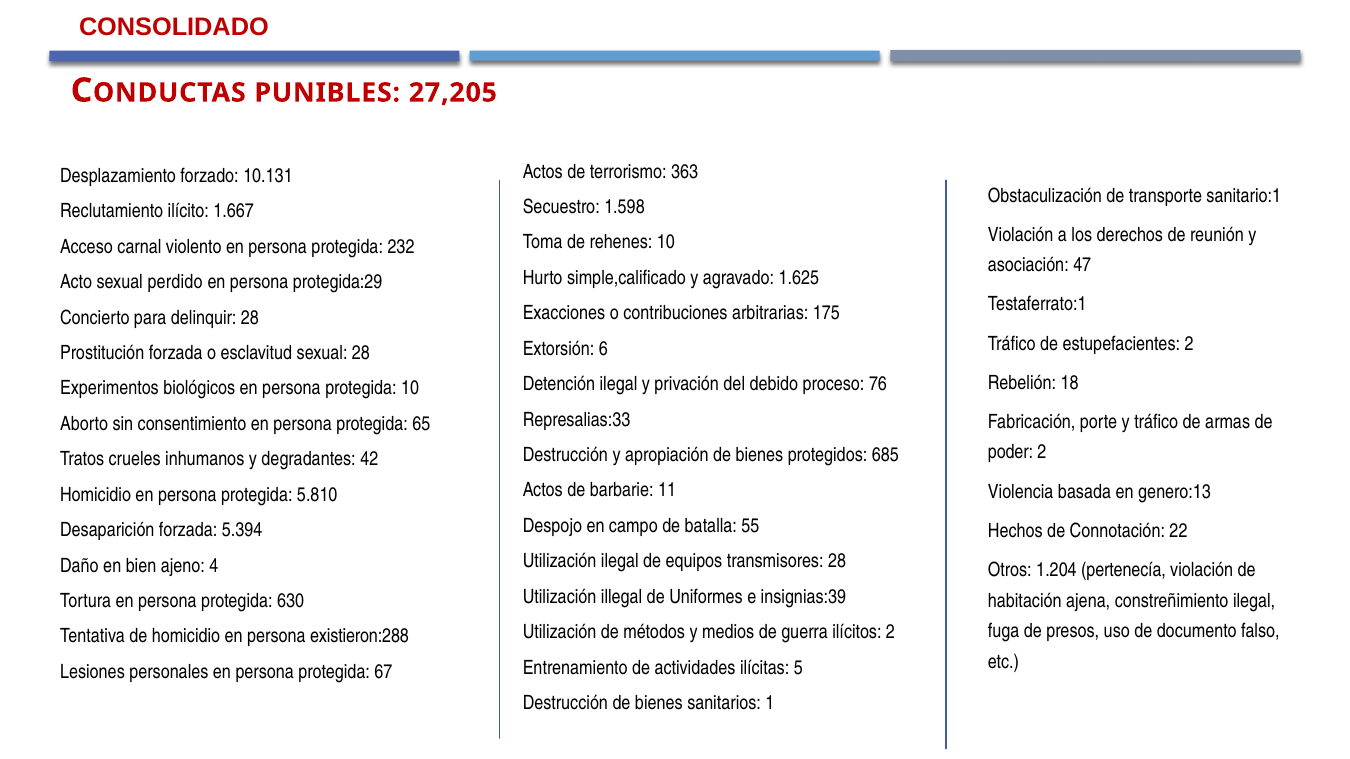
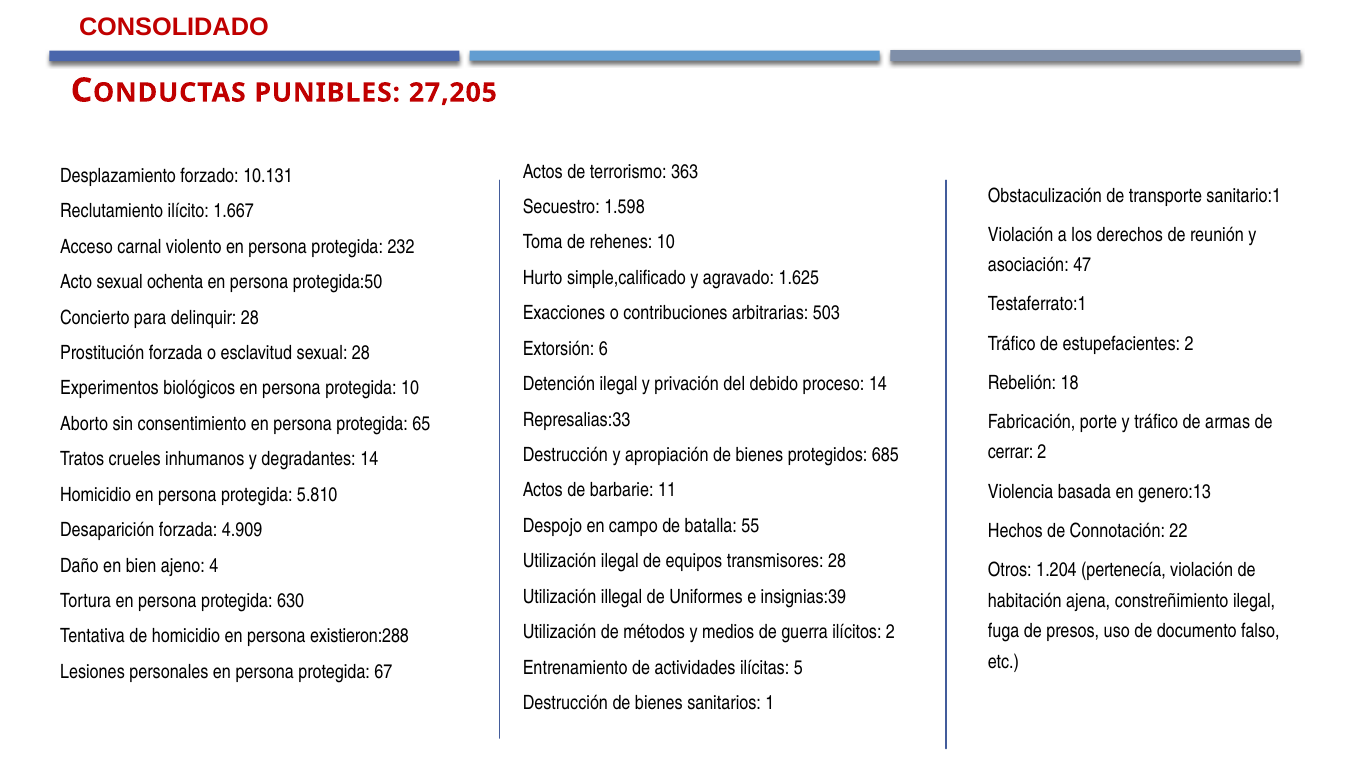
perdido: perdido -> ochenta
protegida:29: protegida:29 -> protegida:50
175: 175 -> 503
proceso 76: 76 -> 14
poder: poder -> cerrar
degradantes 42: 42 -> 14
5.394: 5.394 -> 4.909
